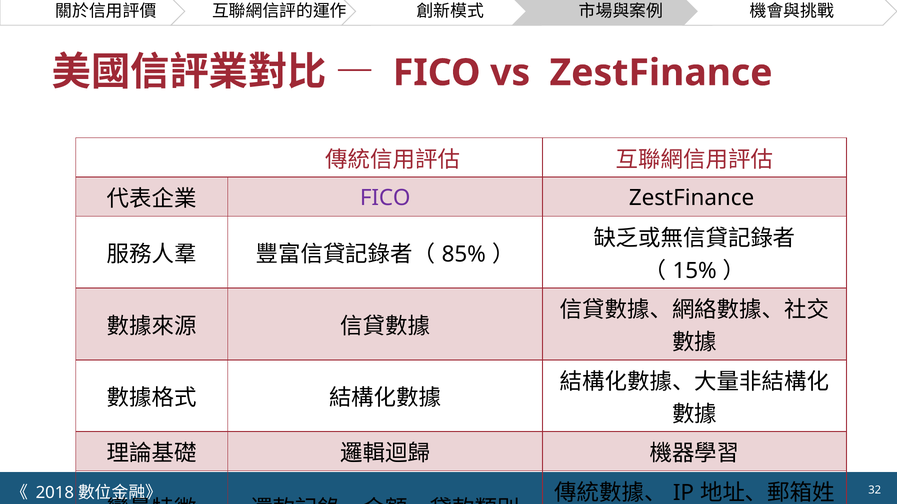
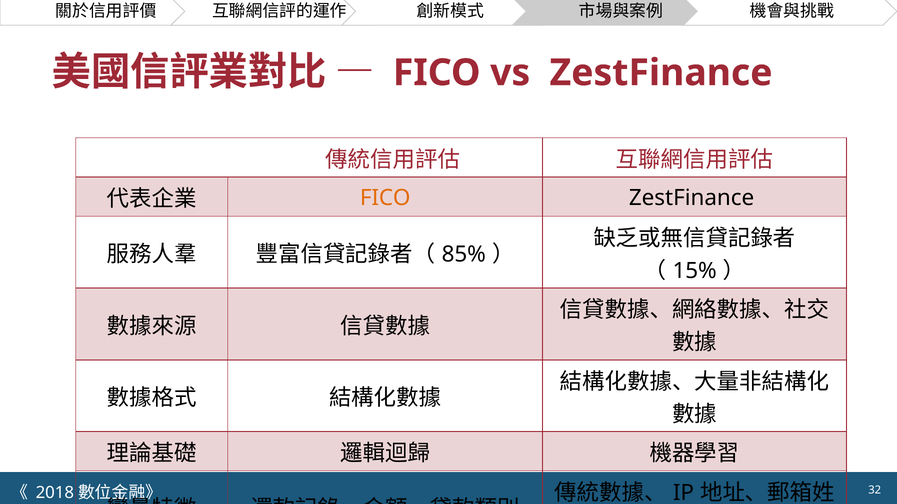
FICO at (385, 198) colour: purple -> orange
